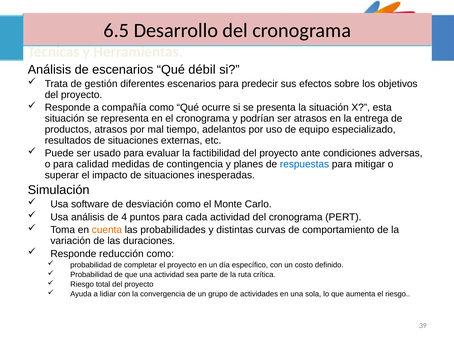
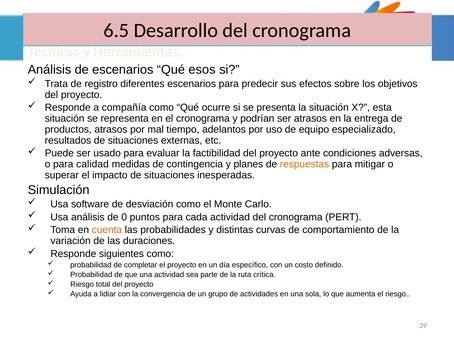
débil: débil -> esos
gestión: gestión -> registro
respuestas colour: blue -> orange
4: 4 -> 0
reducción: reducción -> siguientes
